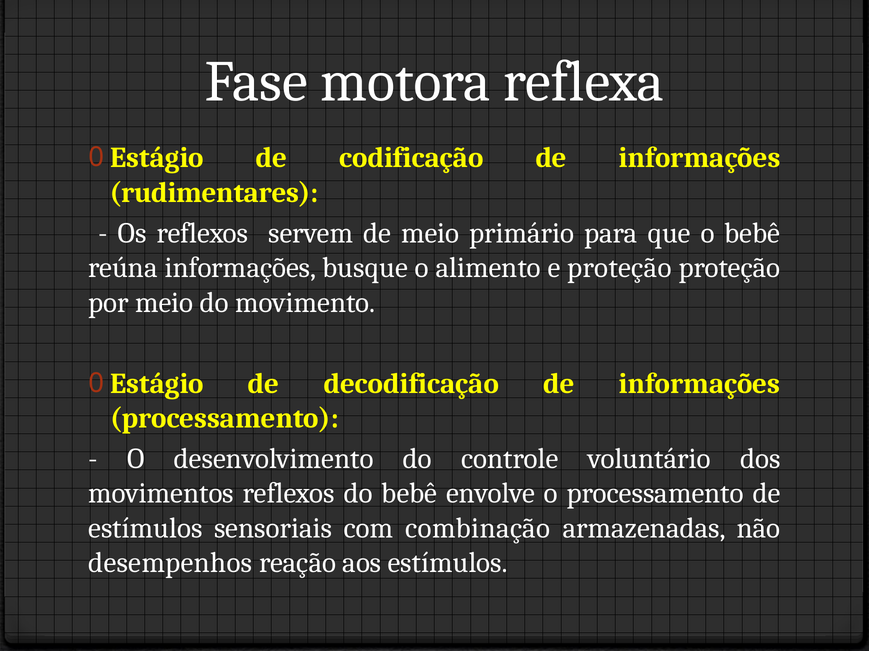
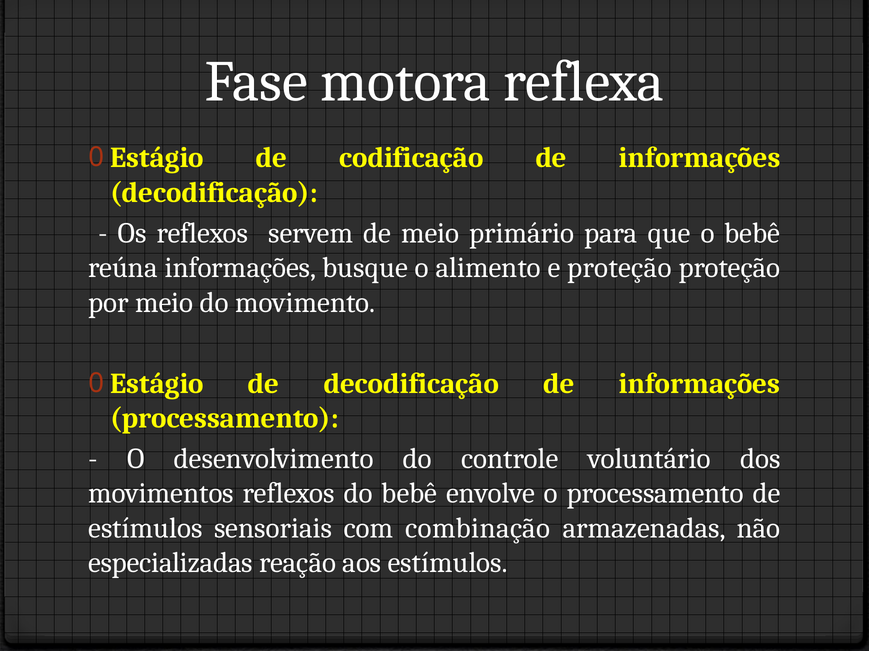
rudimentares at (214, 193): rudimentares -> decodificação
desempenhos: desempenhos -> especializadas
